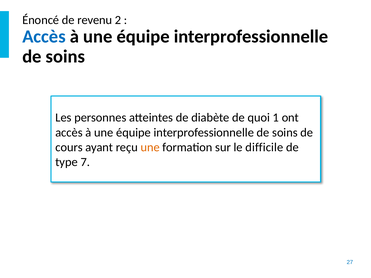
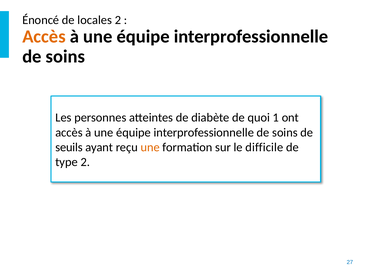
revenu: revenu -> locales
Accès at (44, 37) colour: blue -> orange
cours: cours -> seuils
type 7: 7 -> 2
